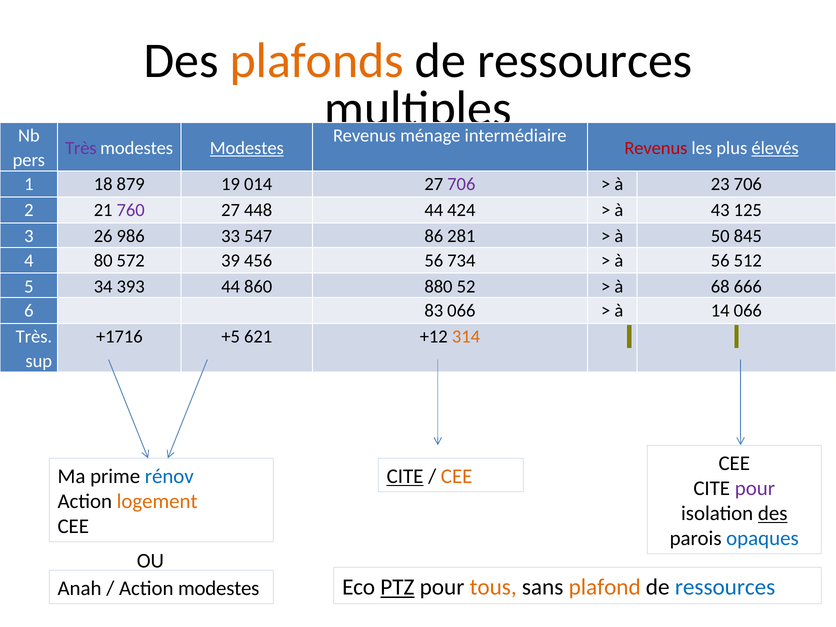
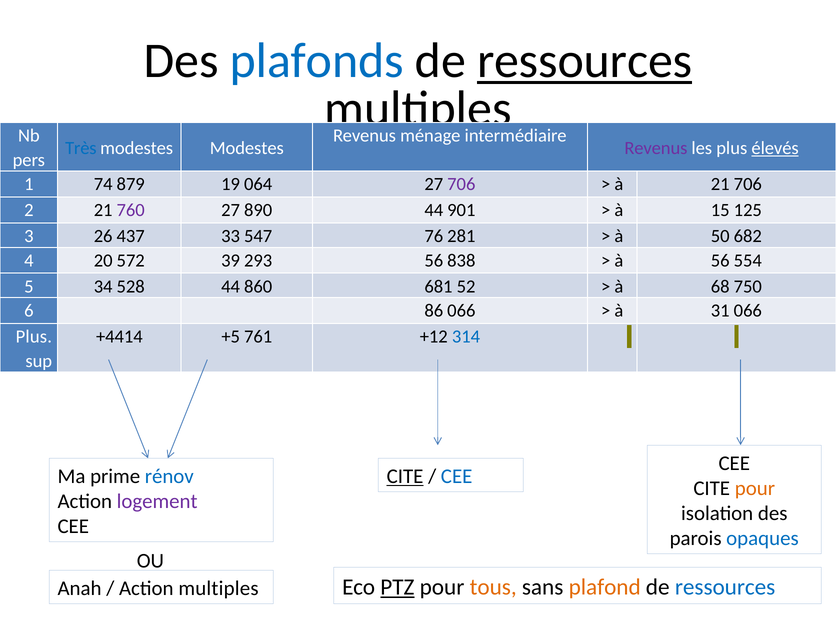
plafonds colour: orange -> blue
ressources at (585, 61) underline: none -> present
Très at (81, 148) colour: purple -> blue
Modestes at (247, 148) underline: present -> none
Revenus at (656, 148) colour: red -> purple
18: 18 -> 74
014: 014 -> 064
à 23: 23 -> 21
448: 448 -> 890
424: 424 -> 901
43: 43 -> 15
986: 986 -> 437
86: 86 -> 76
845: 845 -> 682
80: 80 -> 20
456: 456 -> 293
734: 734 -> 838
512: 512 -> 554
393: 393 -> 528
880: 880 -> 681
666: 666 -> 750
83: 83 -> 86
14: 14 -> 31
Très at (34, 337): Très -> Plus
+1716: +1716 -> +4414
621: 621 -> 761
314 colour: orange -> blue
CEE at (457, 476) colour: orange -> blue
pour at (755, 488) colour: purple -> orange
logement colour: orange -> purple
des at (773, 513) underline: present -> none
Action modestes: modestes -> multiples
